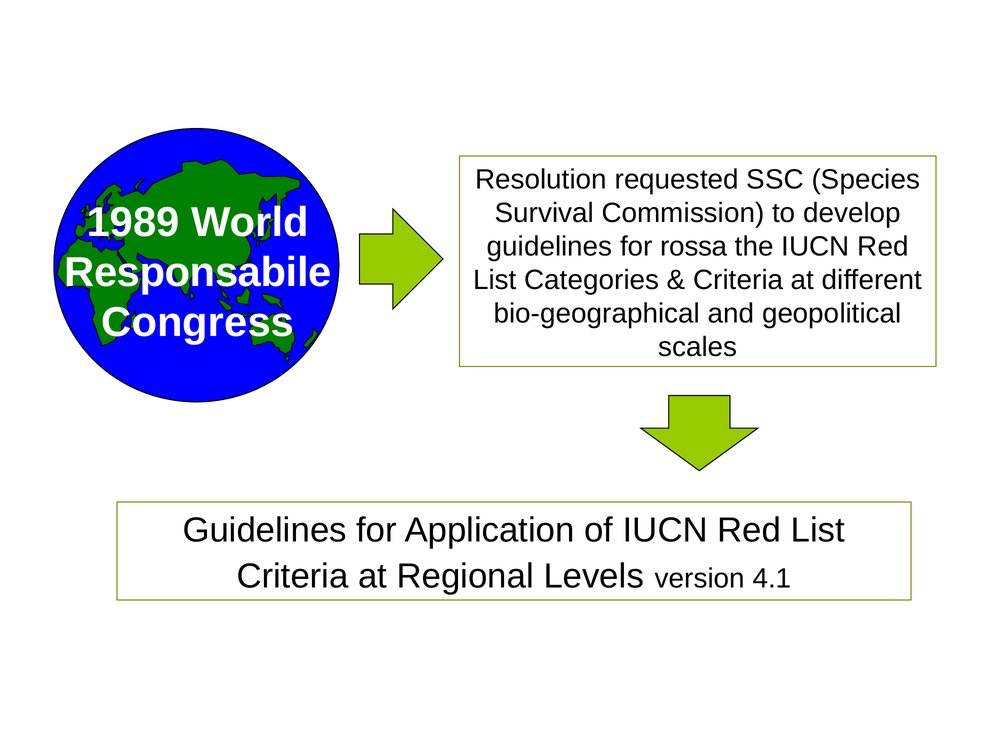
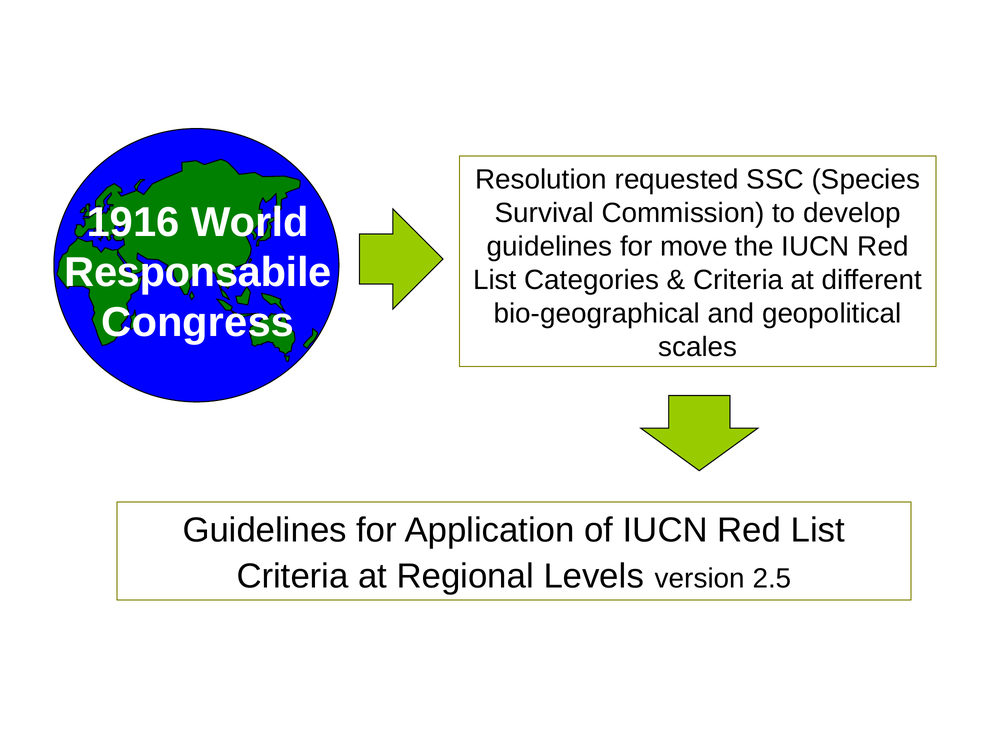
1989: 1989 -> 1916
rossa: rossa -> move
4.1: 4.1 -> 2.5
